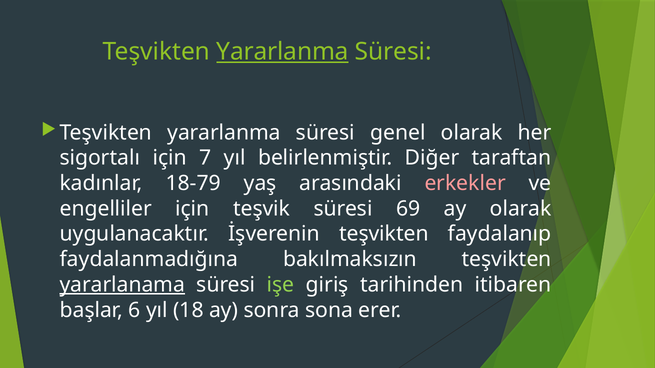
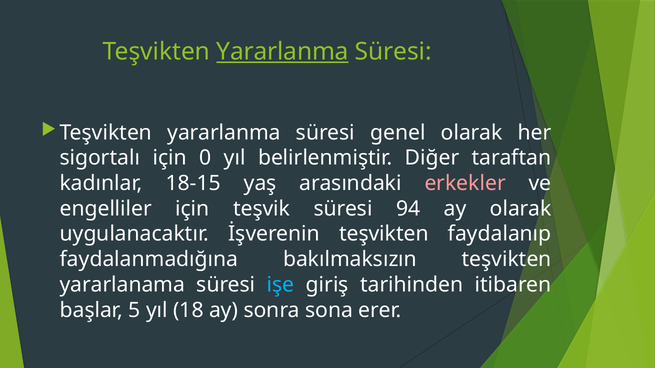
7: 7 -> 0
18-79: 18-79 -> 18-15
69: 69 -> 94
yararlanama underline: present -> none
işe colour: light green -> light blue
6: 6 -> 5
